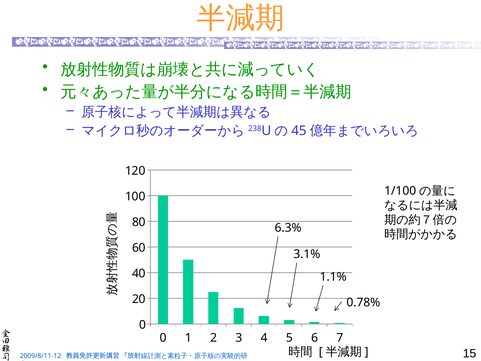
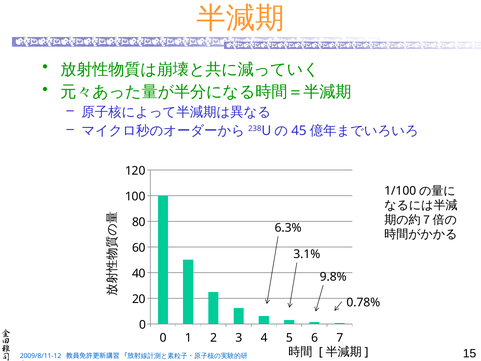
1.1%: 1.1% -> 9.8%
